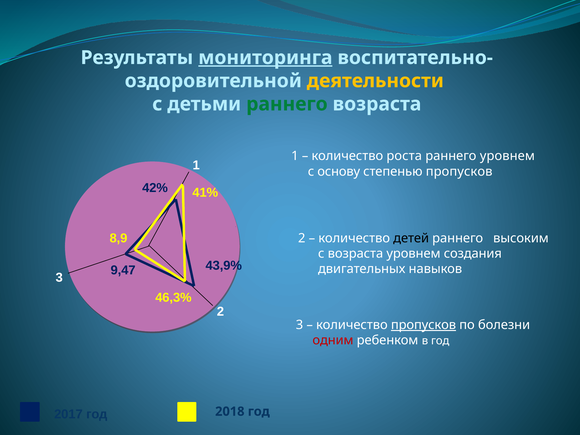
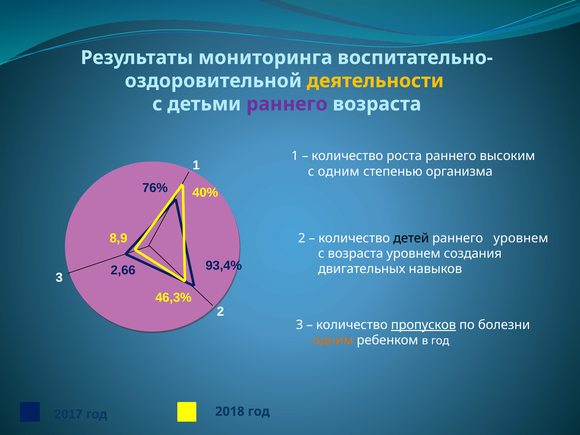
мониторинга underline: present -> none
раннего at (287, 104) colour: green -> purple
раннего уровнем: уровнем -> высоким
с основу: основу -> одним
степенью пропусков: пропусков -> организма
42%: 42% -> 76%
41%: 41% -> 40%
раннего высоким: высоким -> уровнем
43,9%: 43,9% -> 93,4%
9,47: 9,47 -> 2,66
одним at (333, 340) colour: red -> orange
